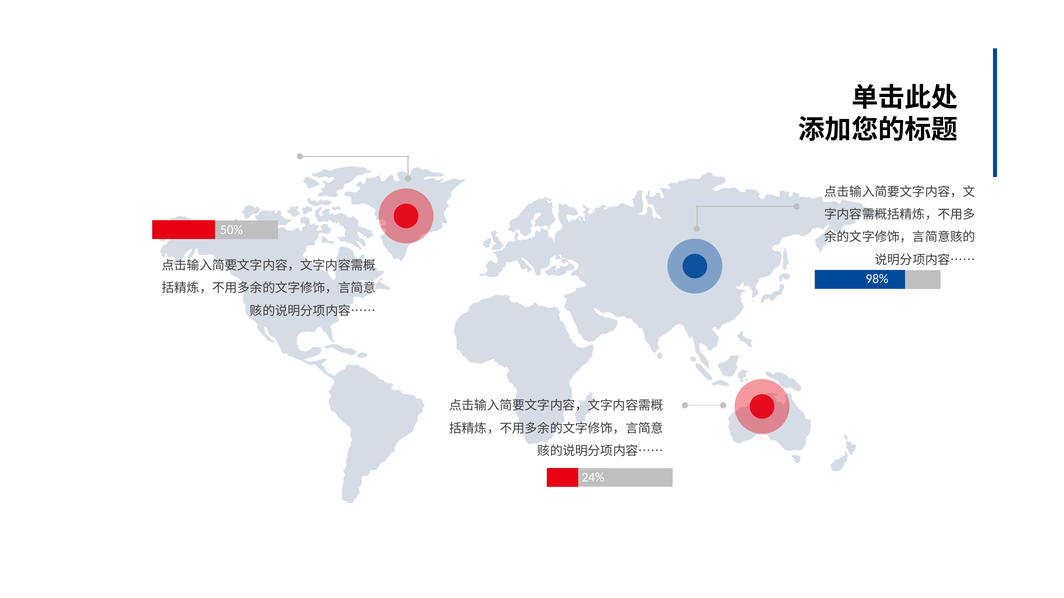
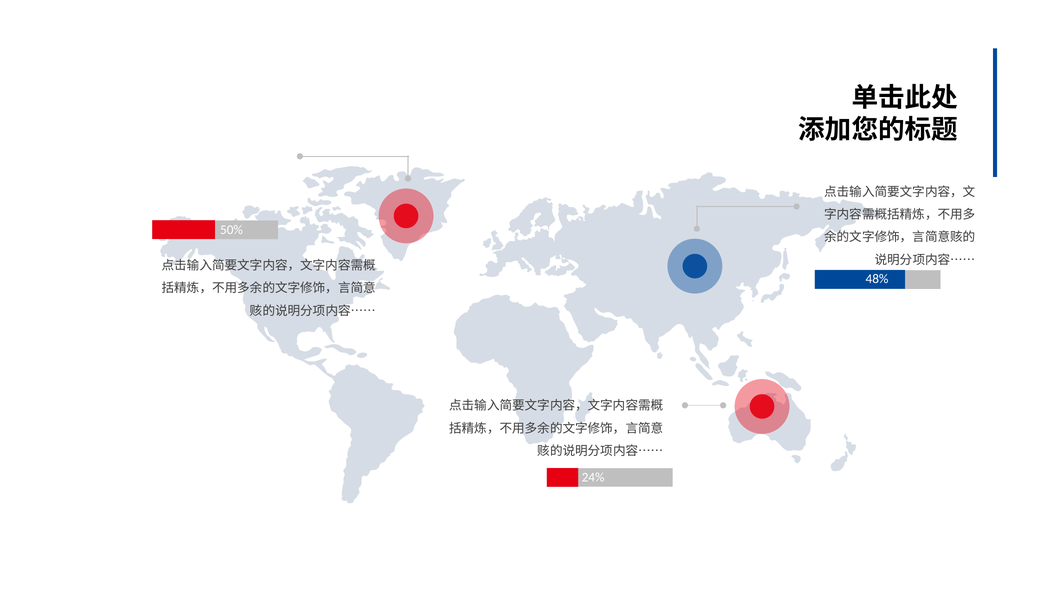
98%: 98% -> 48%
